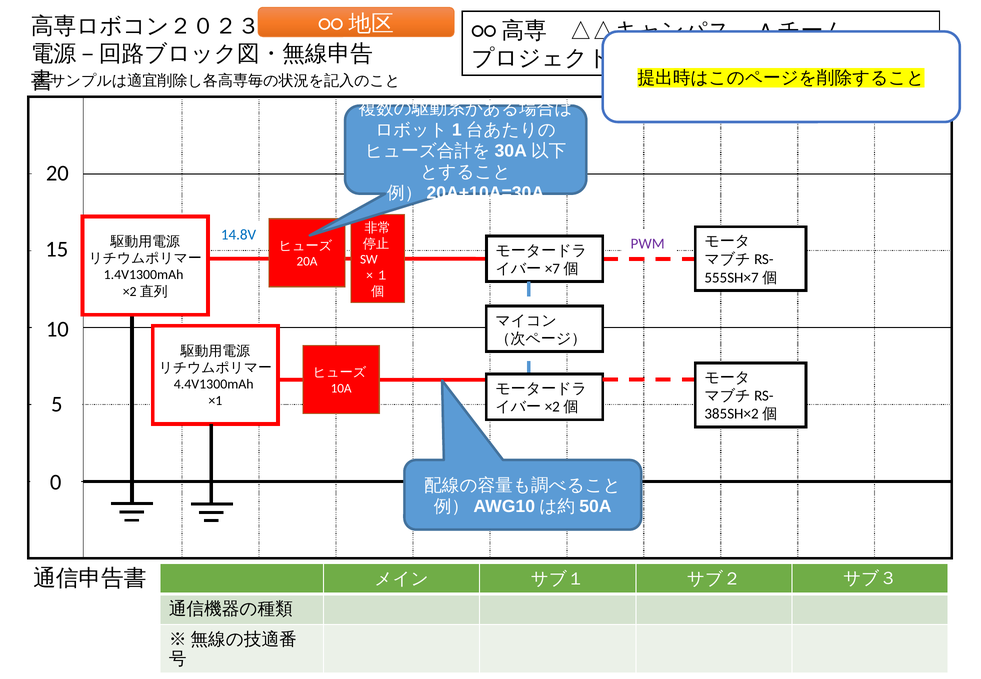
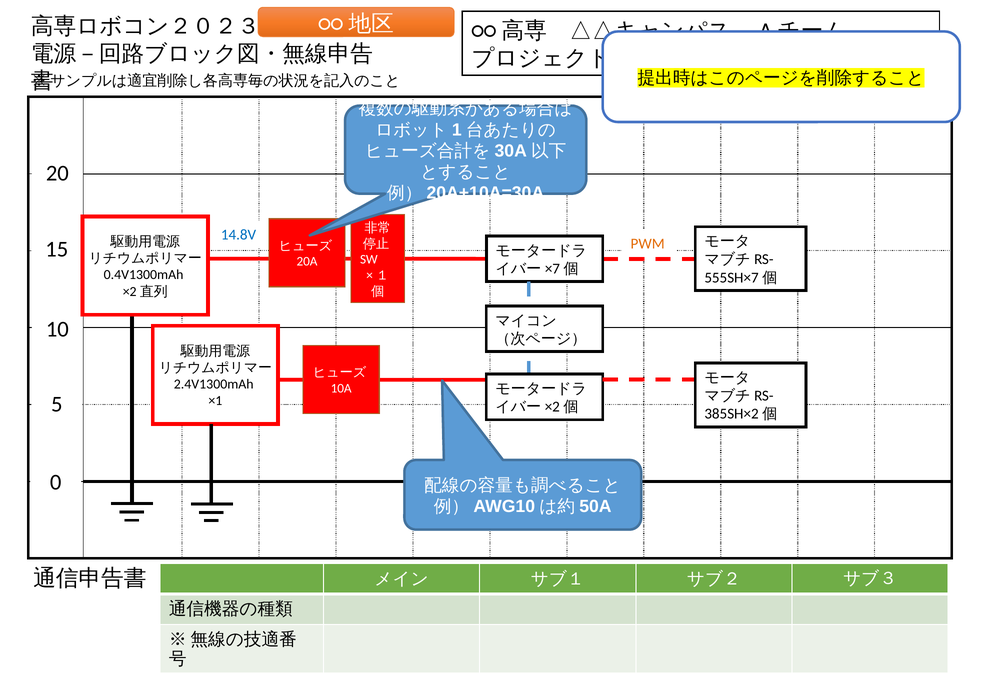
PWM colour: purple -> orange
1.4V1300mAh: 1.4V1300mAh -> 0.4V1300mAh
4.4V1300mAh: 4.4V1300mAh -> 2.4V1300mAh
